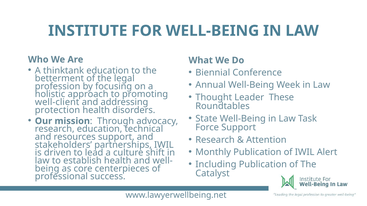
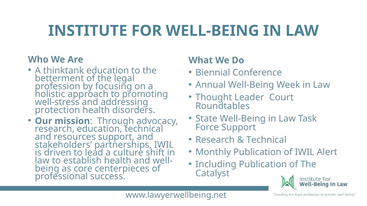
These: These -> Court
well-client: well-client -> well-stress
Attention at (266, 140): Attention -> Technical
